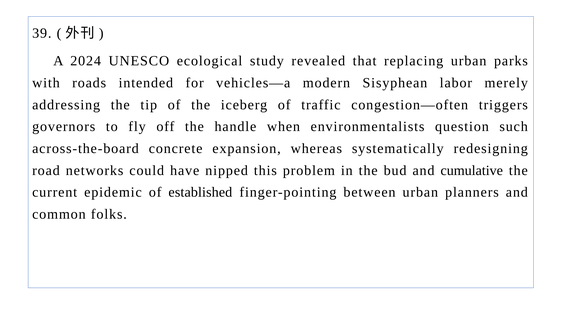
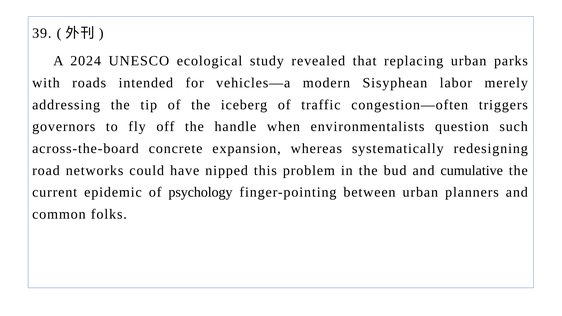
established: established -> psychology
